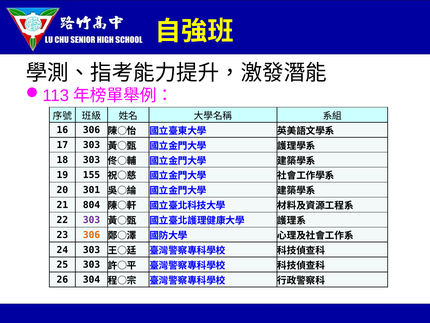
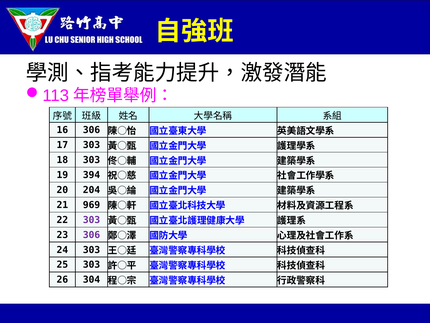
155: 155 -> 394
301: 301 -> 204
804: 804 -> 969
306 at (92, 235) colour: orange -> purple
